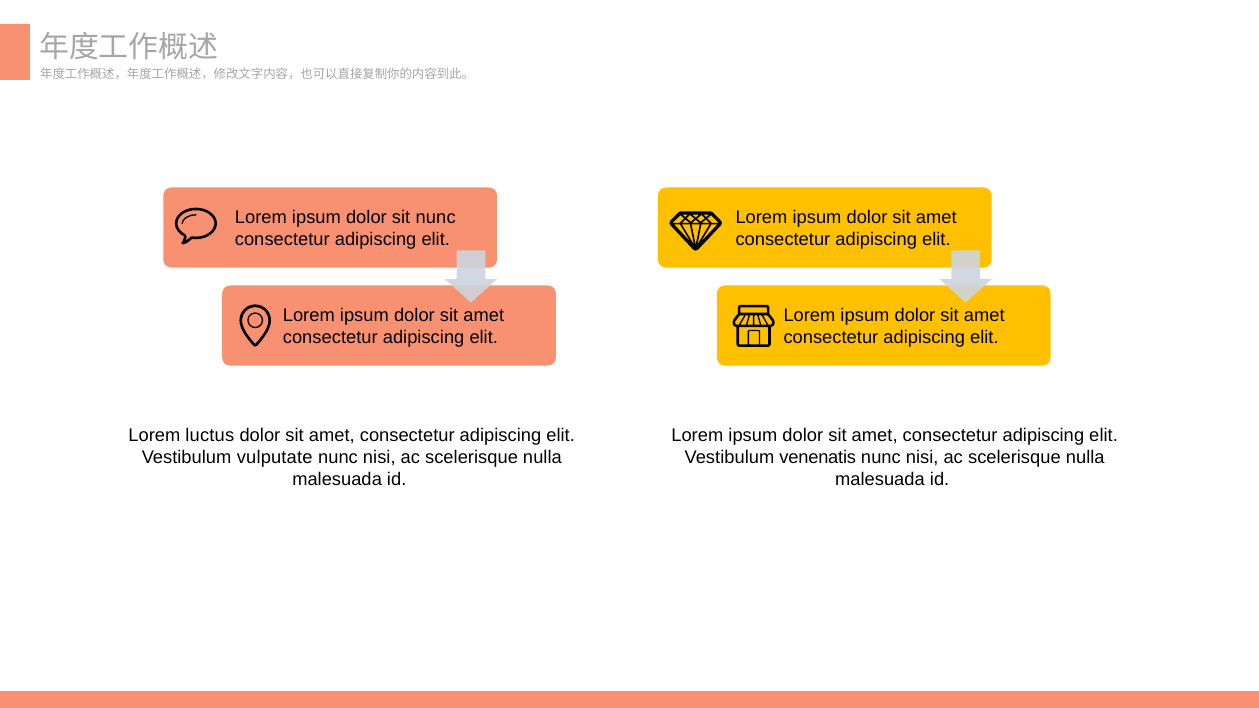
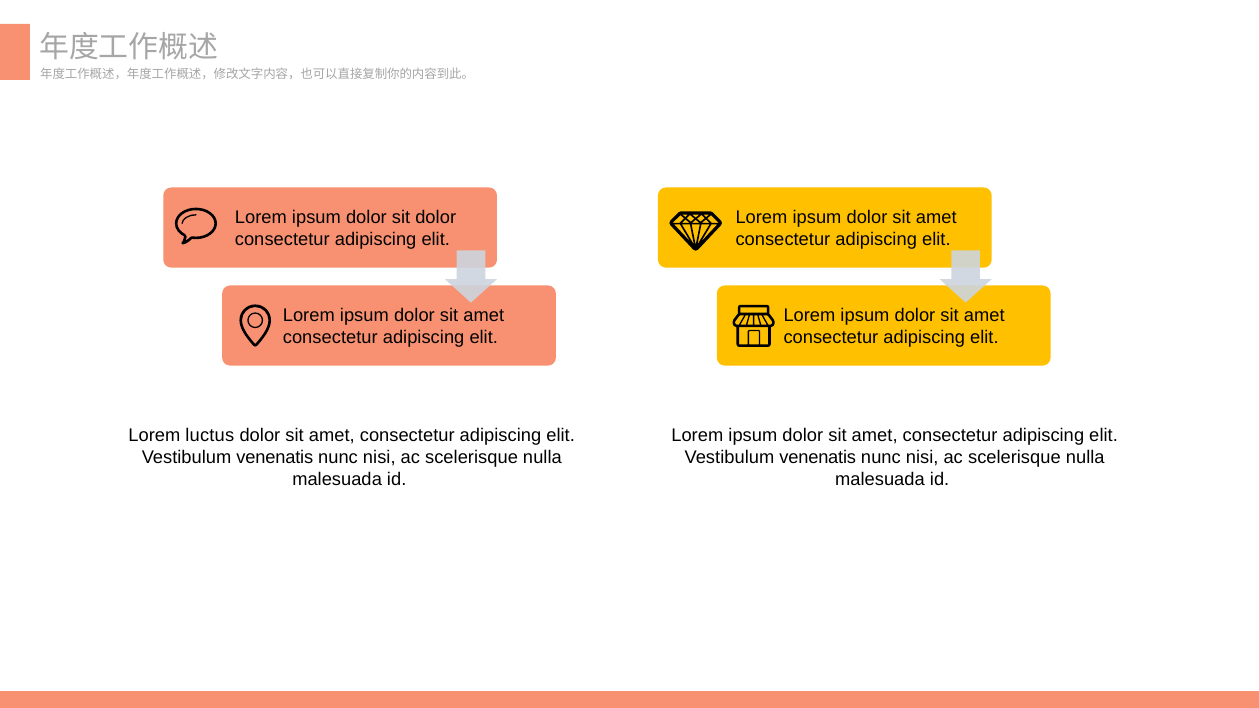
sit nunc: nunc -> dolor
vulputate at (275, 458): vulputate -> venenatis
